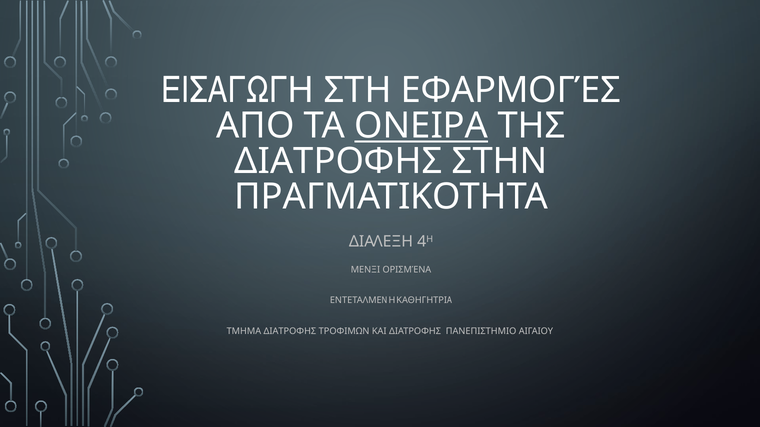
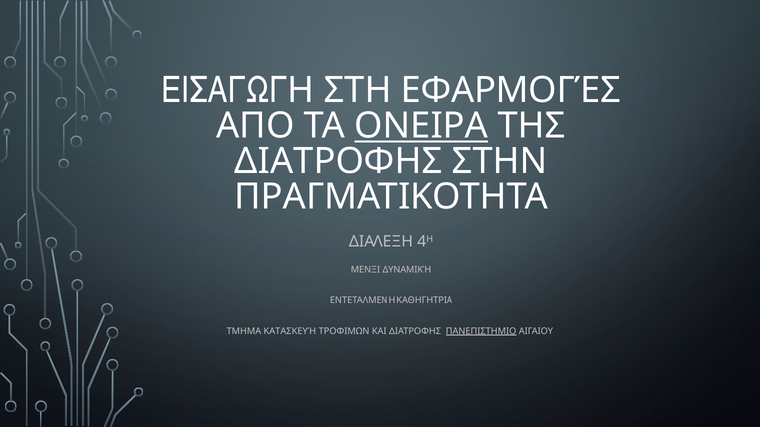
ΟΡΙΣΜΈΝΑ: ΟΡΙΣΜΈΝΑ -> ΔΥΝΑΜΙΚΉ
ΤΜΗΜΑ ΔΙΑΤΡΟΦΗΣ: ΔΙΑΤΡΟΦΗΣ -> ΚΑΤΑΣΚΕΥΉ
ΠΑΝΕΠΙΣΤΗΜΙΟ underline: none -> present
